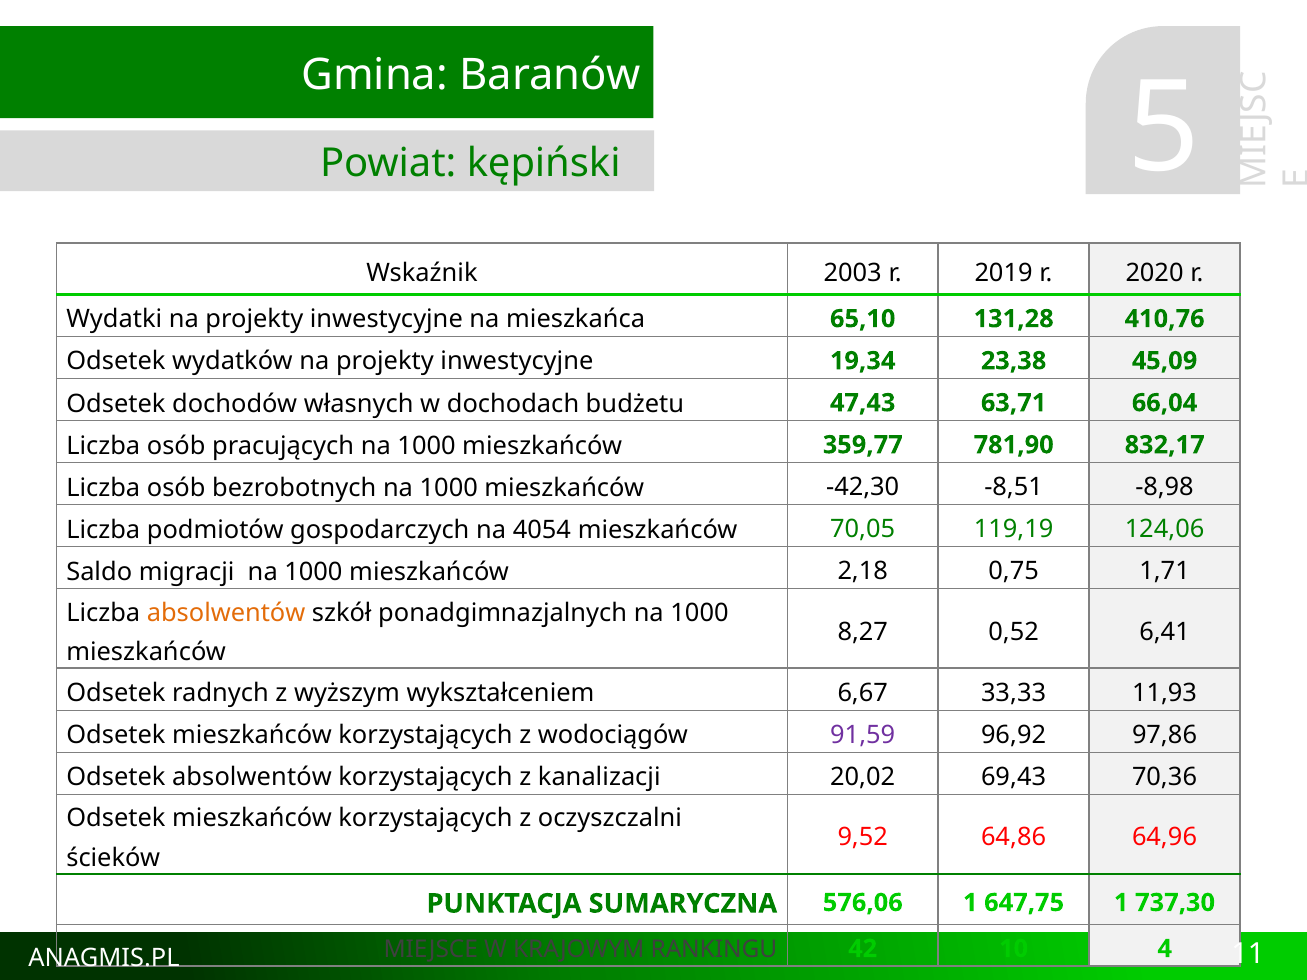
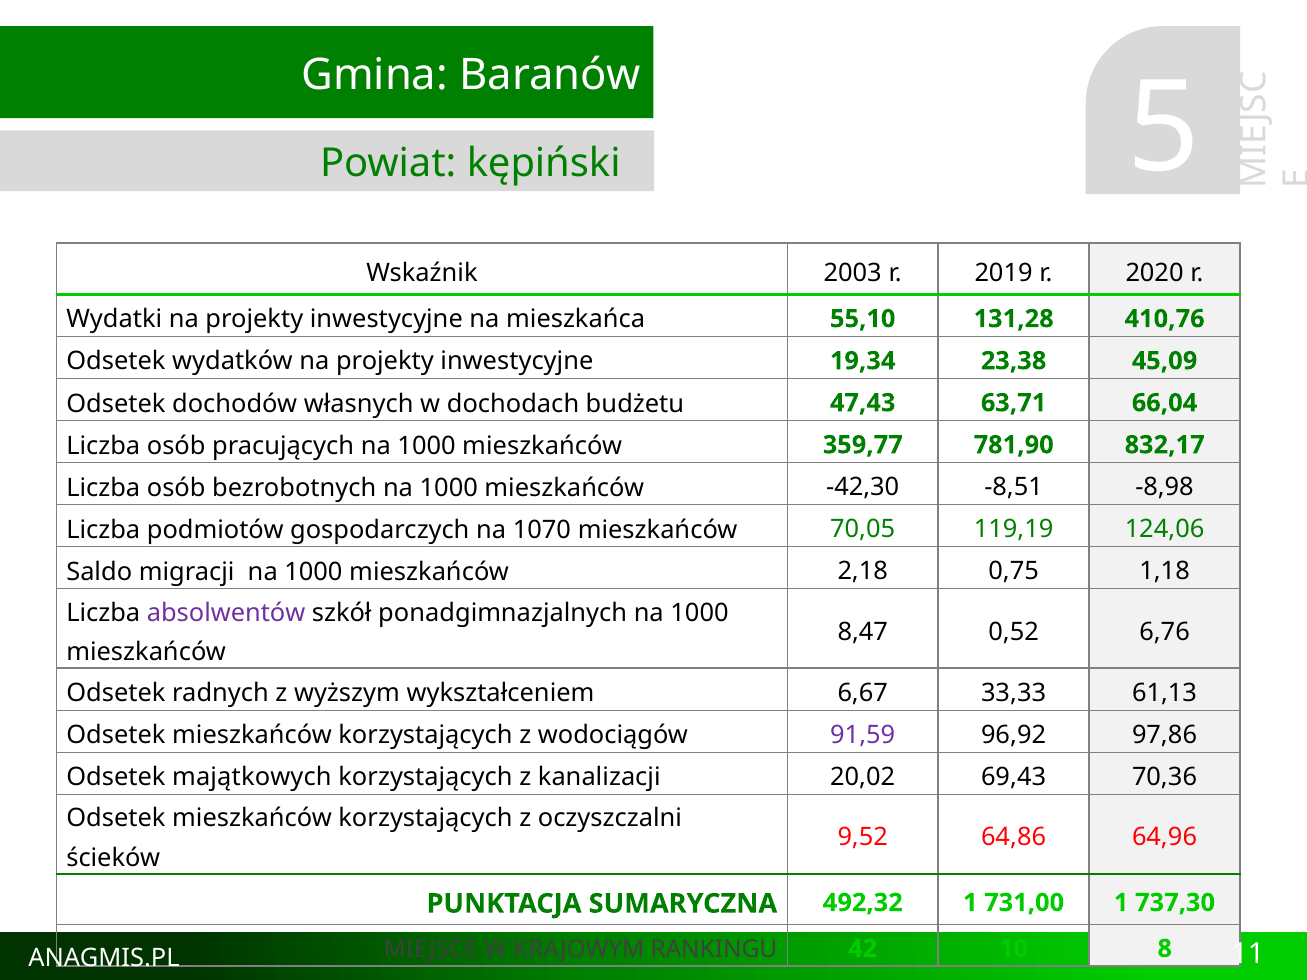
65,10: 65,10 -> 55,10
4054: 4054 -> 1070
1,71: 1,71 -> 1,18
absolwentów at (226, 613) colour: orange -> purple
8,27: 8,27 -> 8,47
6,41: 6,41 -> 6,76
11,93: 11,93 -> 61,13
Odsetek absolwentów: absolwentów -> majątkowych
576,06: 576,06 -> 492,32
647,75: 647,75 -> 731,00
4: 4 -> 8
